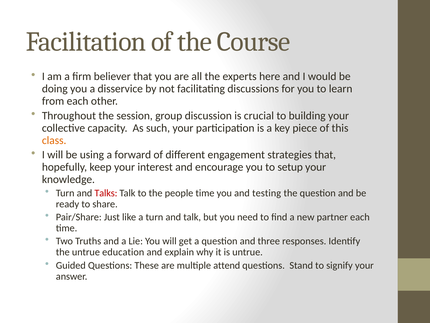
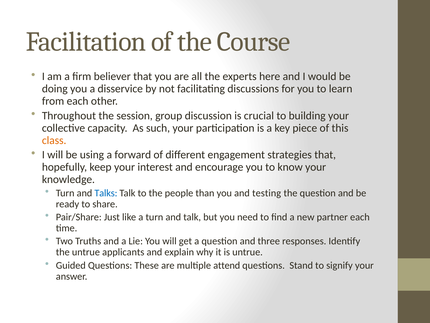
setup: setup -> know
Talks colour: red -> blue
people time: time -> than
education: education -> applicants
